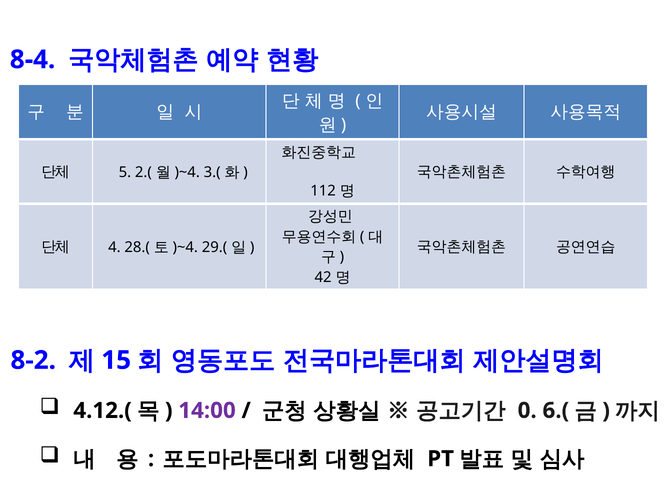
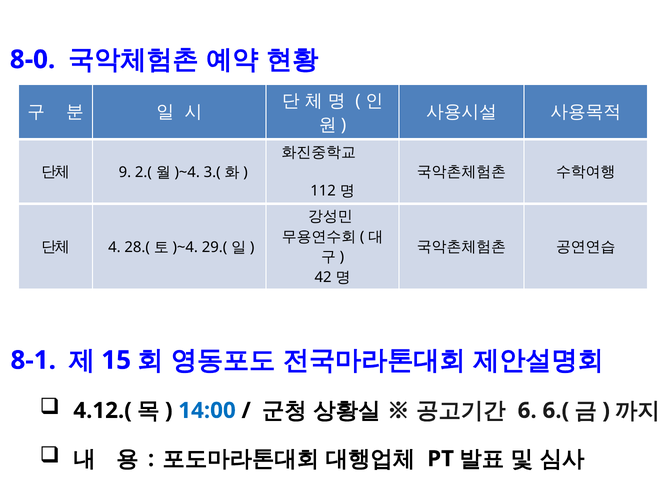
8-4: 8-4 -> 8-0
5: 5 -> 9
8-2: 8-2 -> 8-1
14:00 colour: purple -> blue
0: 0 -> 6
